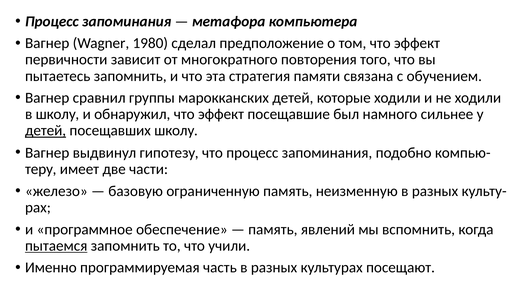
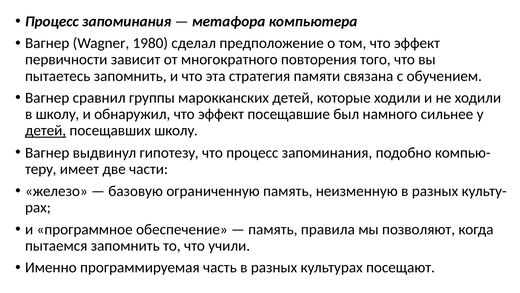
явлений: явлений -> правила
вспомнить: вспомнить -> позволяют
пытаемся underline: present -> none
